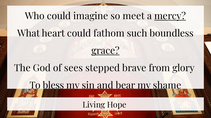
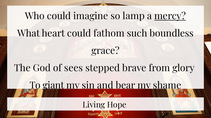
meet: meet -> lamp
grace underline: present -> none
bless: bless -> giant
